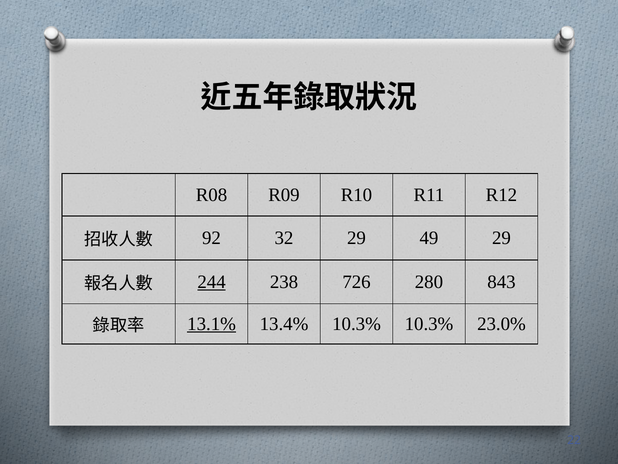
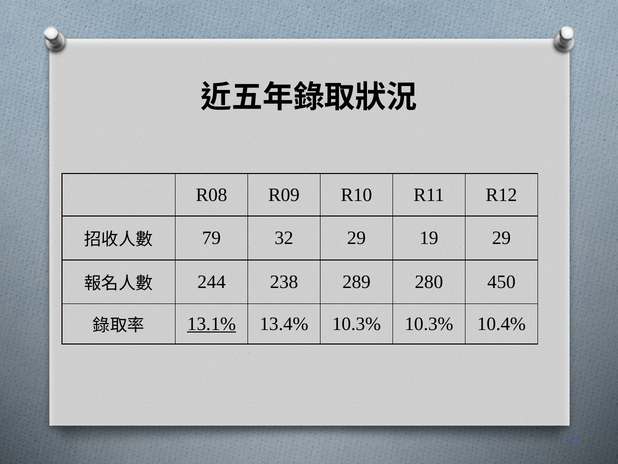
92: 92 -> 79
49: 49 -> 19
244 underline: present -> none
726: 726 -> 289
843: 843 -> 450
23.0%: 23.0% -> 10.4%
